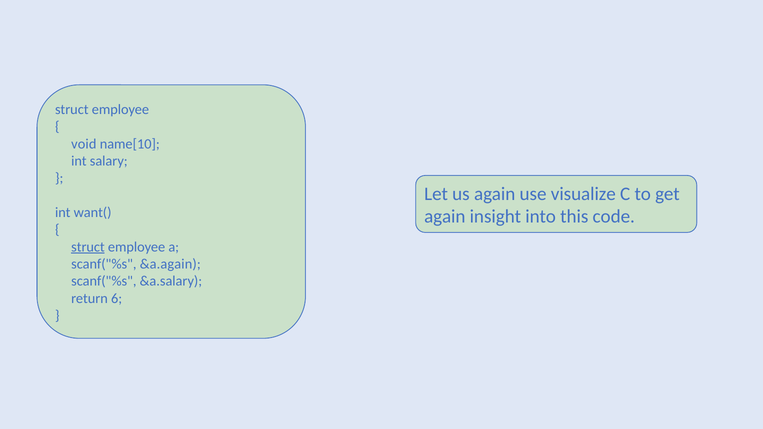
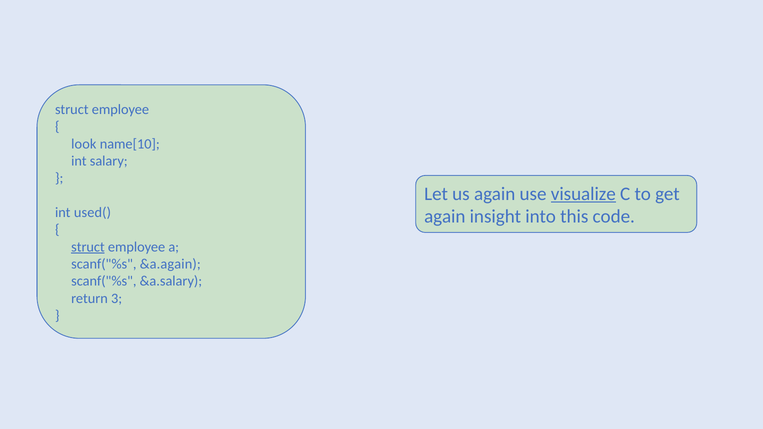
void: void -> look
visualize underline: none -> present
want(: want( -> used(
6: 6 -> 3
